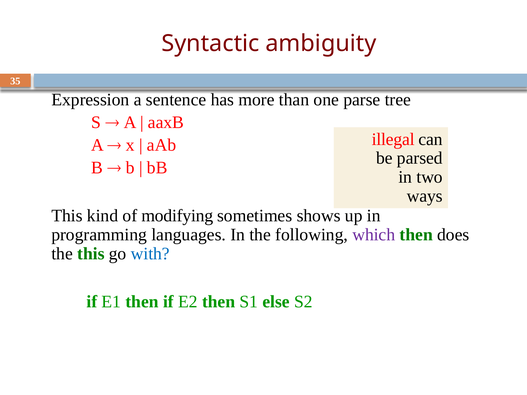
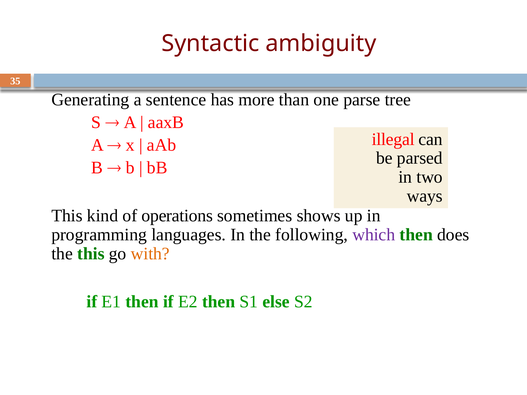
Expression: Expression -> Generating
modifying: modifying -> operations
with colour: blue -> orange
